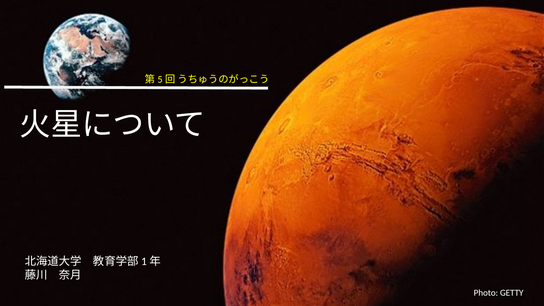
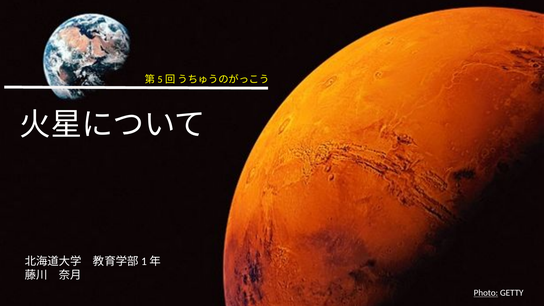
Photo underline: none -> present
